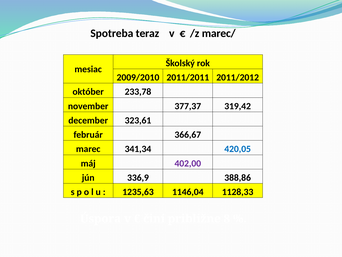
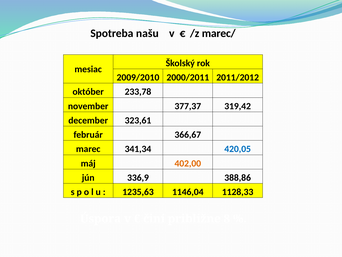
teraz: teraz -> našu
2011/2011: 2011/2011 -> 2000/2011
402,00 colour: purple -> orange
